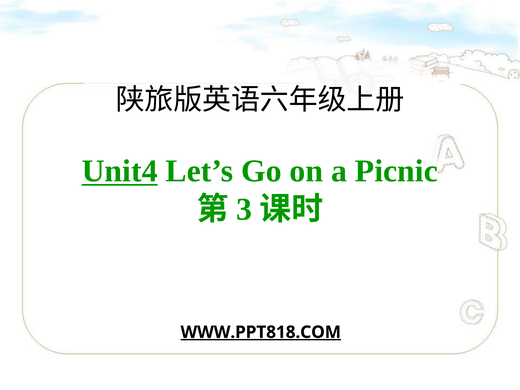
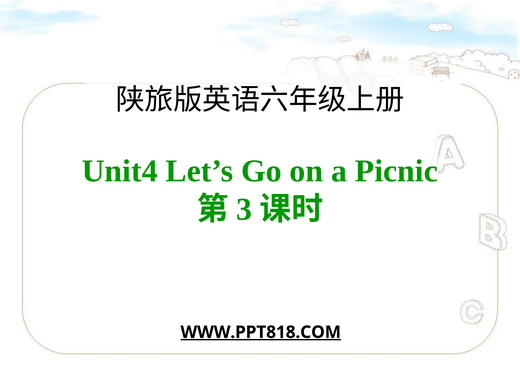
Unit4 underline: present -> none
